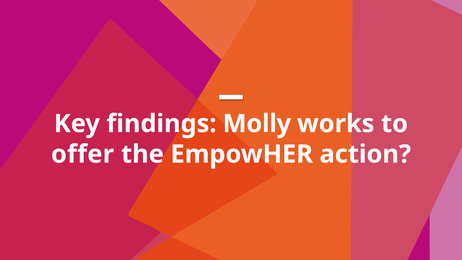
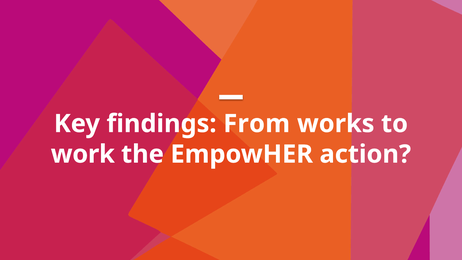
Molly: Molly -> From
offer: offer -> work
